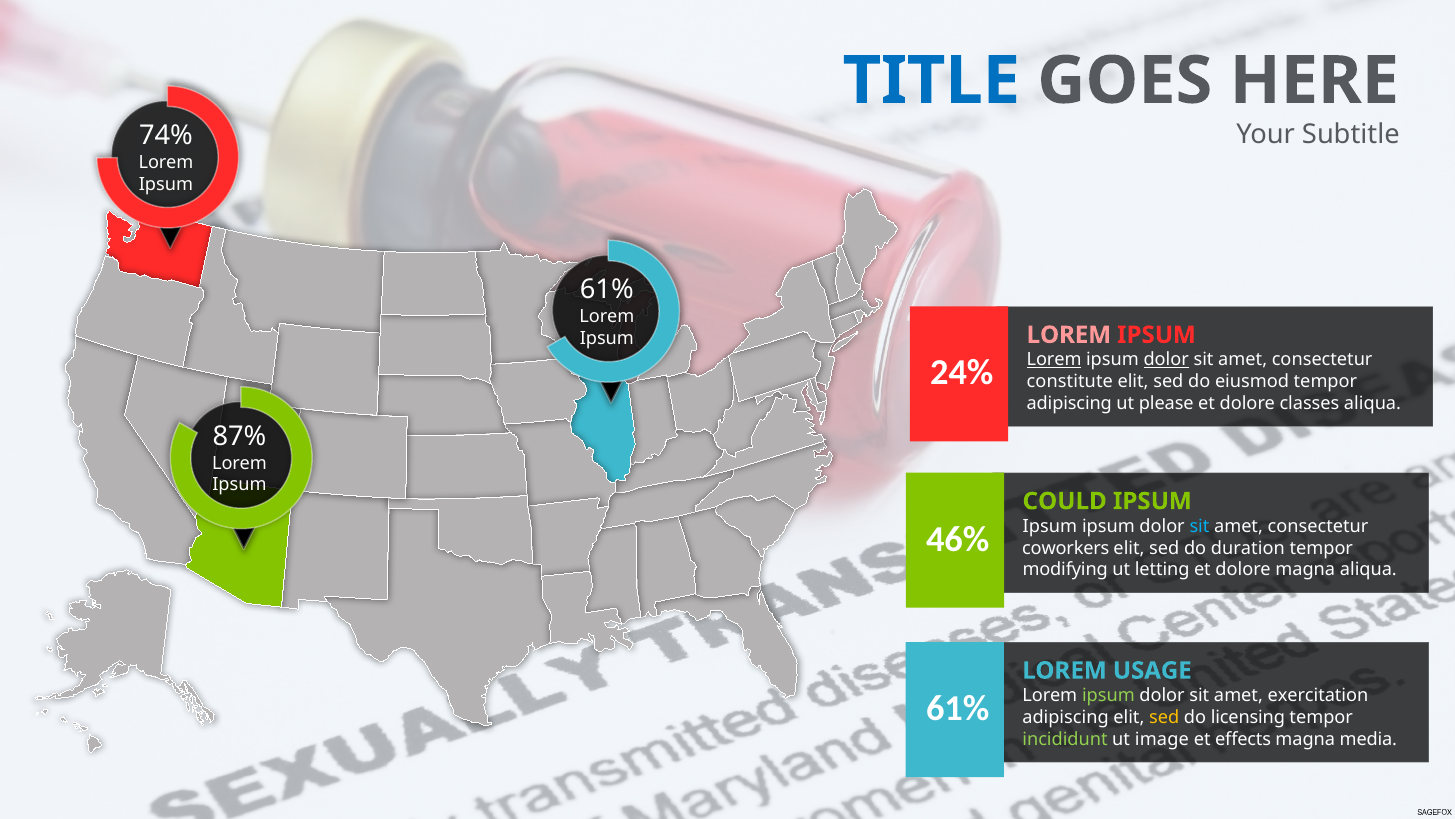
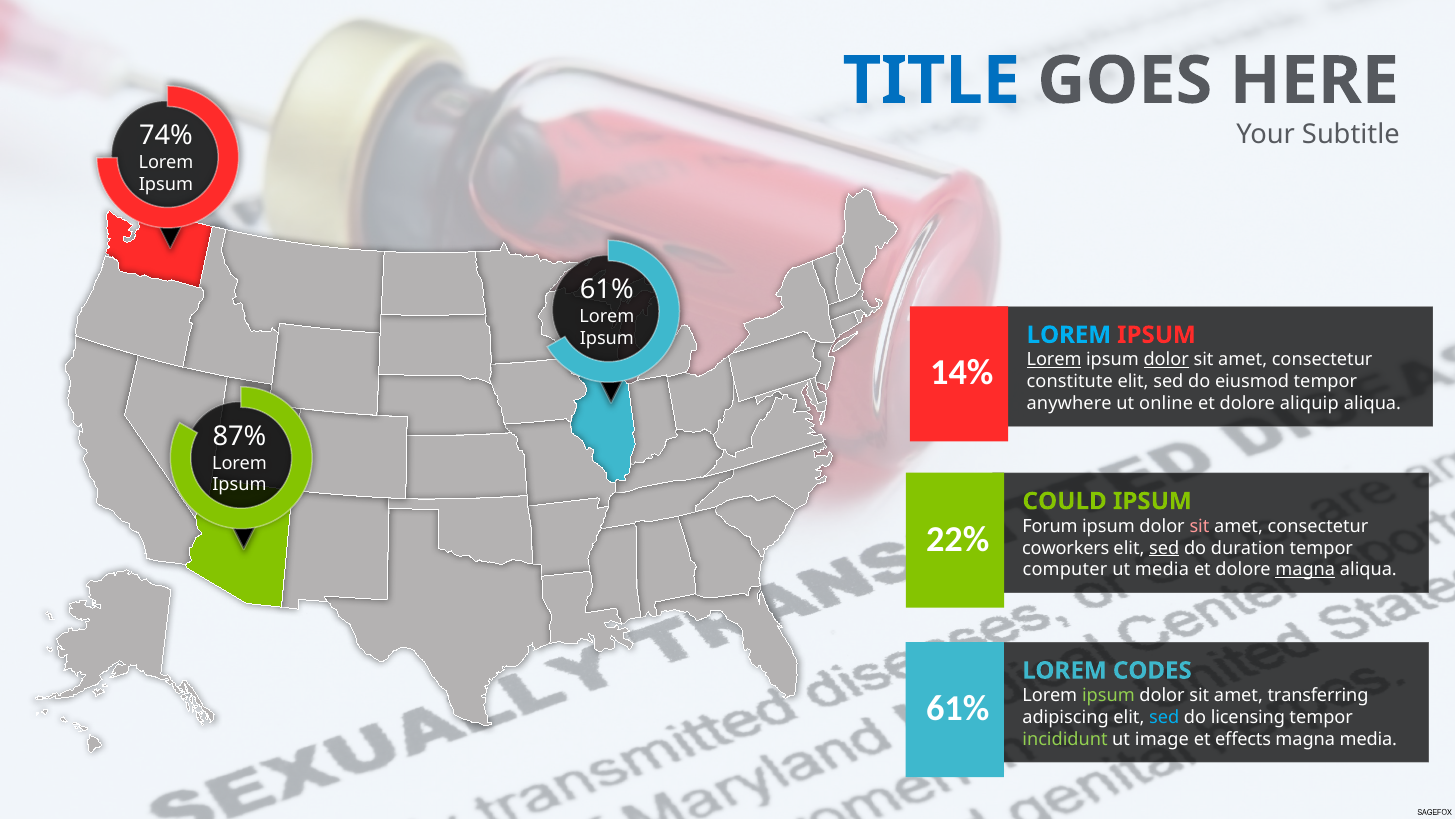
LOREM at (1069, 335) colour: pink -> light blue
24%: 24% -> 14%
adipiscing at (1069, 403): adipiscing -> anywhere
please: please -> online
classes: classes -> aliquip
Ipsum at (1050, 526): Ipsum -> Forum
sit at (1199, 526) colour: light blue -> pink
46%: 46% -> 22%
sed at (1164, 548) underline: none -> present
modifying: modifying -> computer
ut letting: letting -> media
magna at (1305, 570) underline: none -> present
USAGE: USAGE -> CODES
exercitation: exercitation -> transferring
sed at (1164, 717) colour: yellow -> light blue
